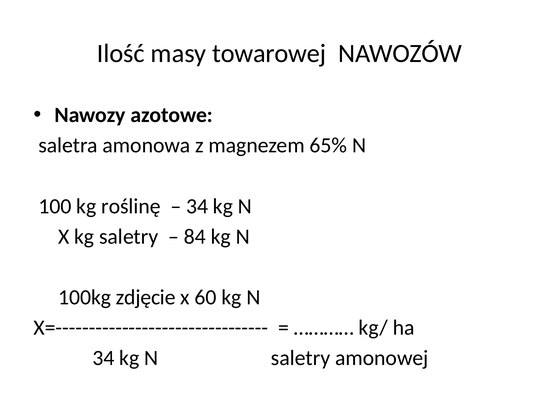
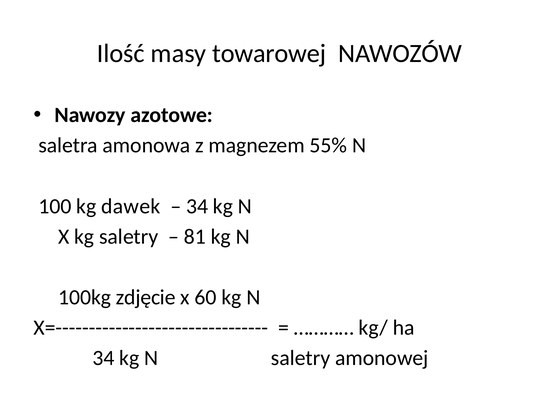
65%: 65% -> 55%
roślinę: roślinę -> dawek
84: 84 -> 81
